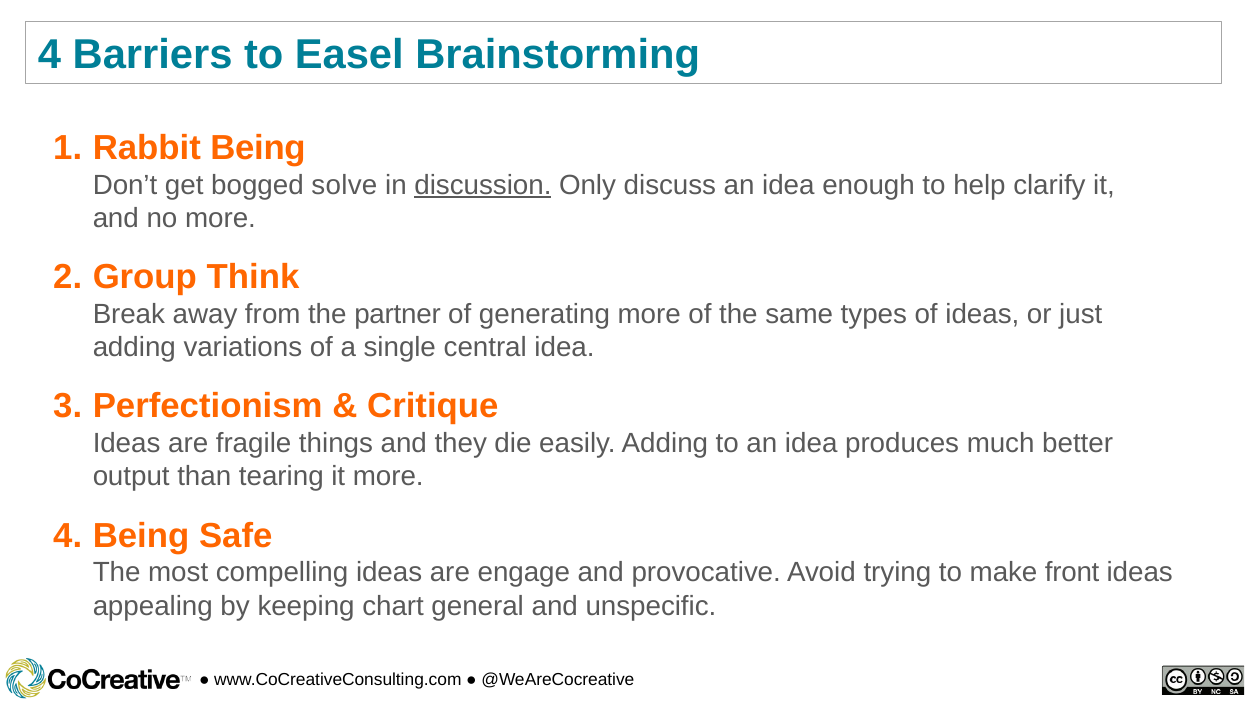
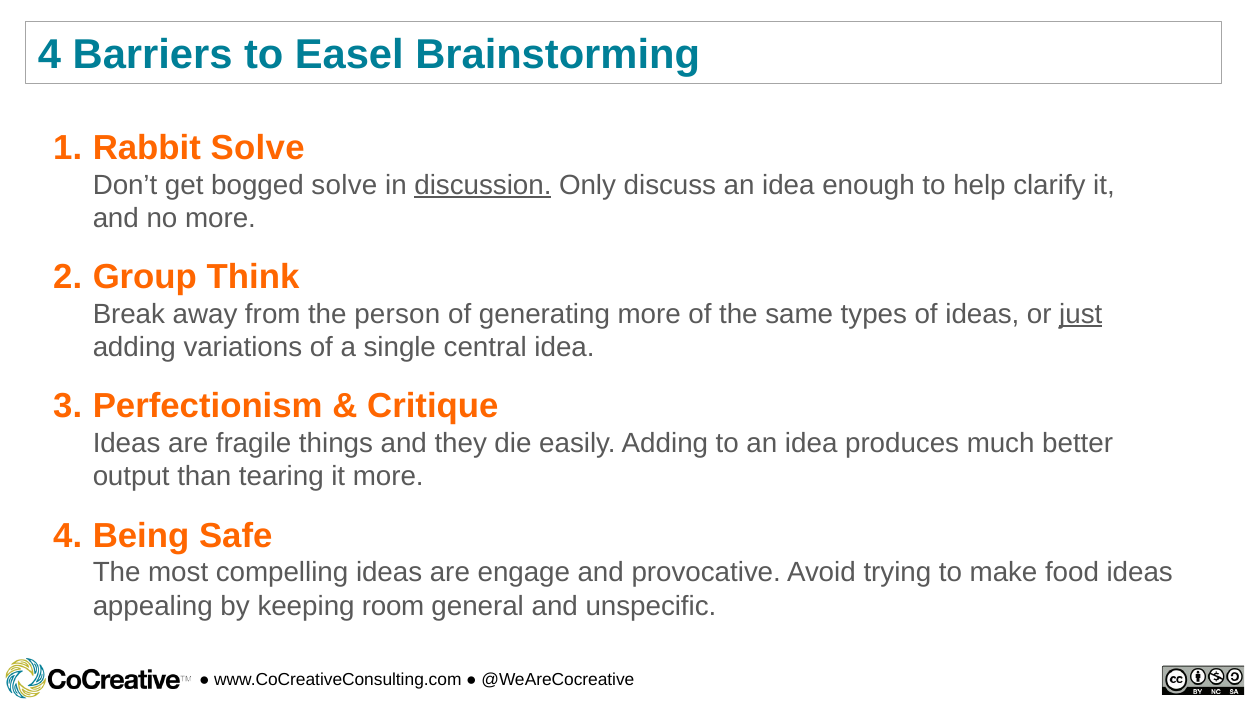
Rabbit Being: Being -> Solve
partner: partner -> person
just underline: none -> present
front: front -> food
chart: chart -> room
